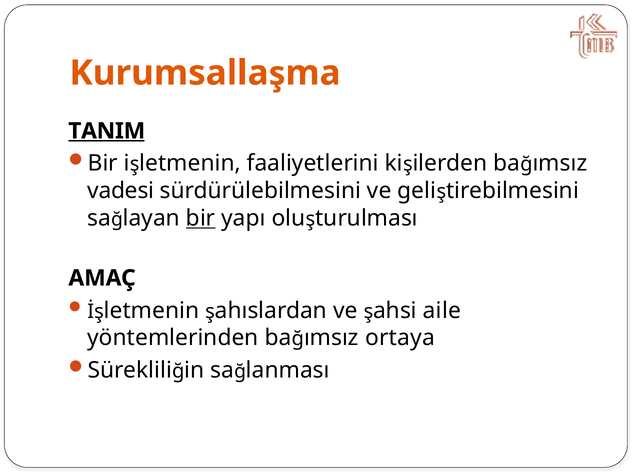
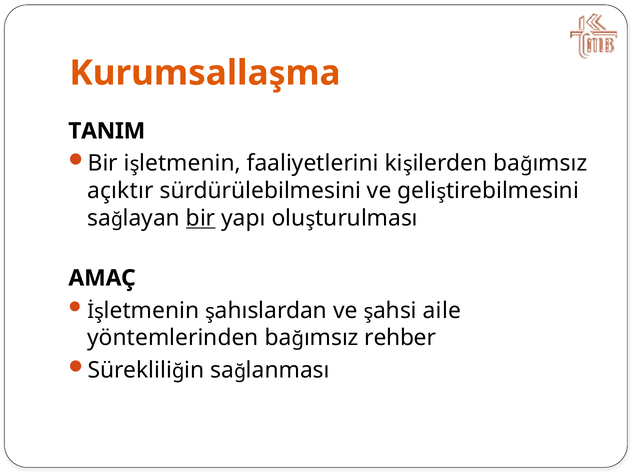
TANIM underline: present -> none
vadesi: vadesi -> açıktır
ortaya: ortaya -> rehber
